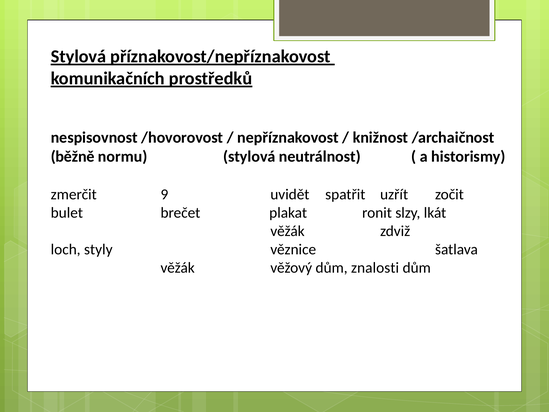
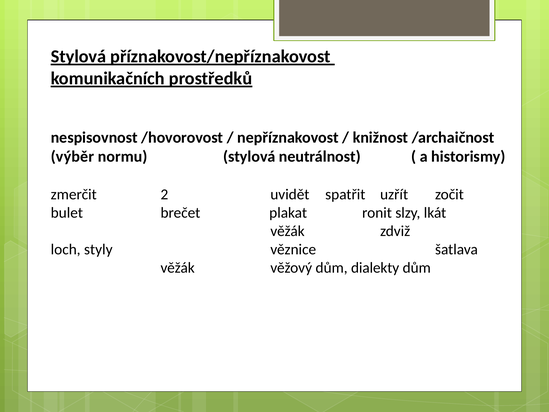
běžně: běžně -> výběr
9: 9 -> 2
znalosti: znalosti -> dialekty
